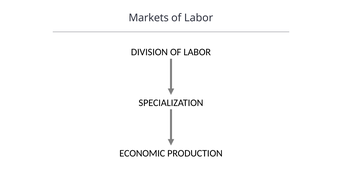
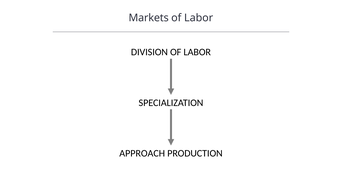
ECONOMIC: ECONOMIC -> APPROACH
